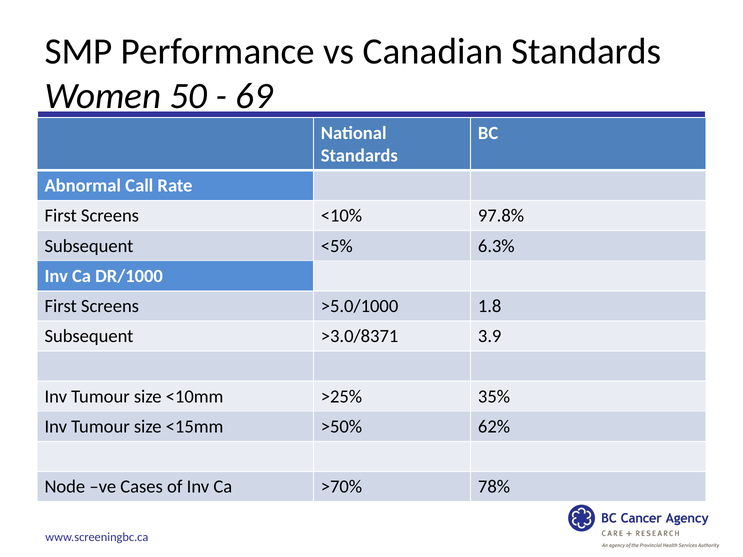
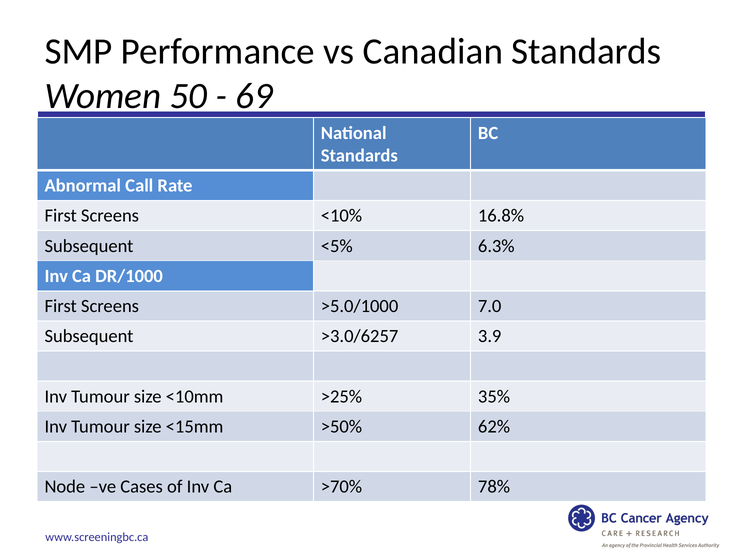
97.8%: 97.8% -> 16.8%
1.8: 1.8 -> 7.0
>3.0/8371: >3.0/8371 -> >3.0/6257
